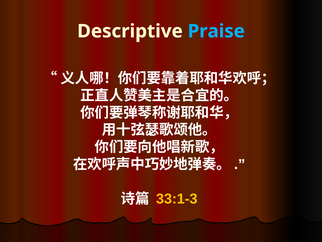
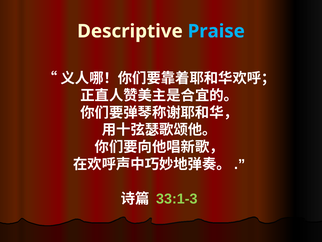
33:1-3 colour: yellow -> light green
